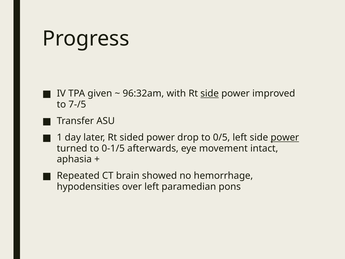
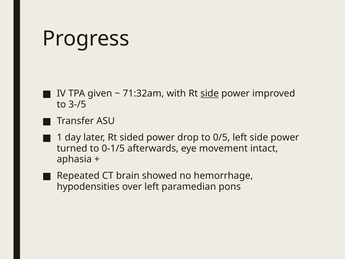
96:32am: 96:32am -> 71:32am
7-/5: 7-/5 -> 3-/5
power at (285, 137) underline: present -> none
